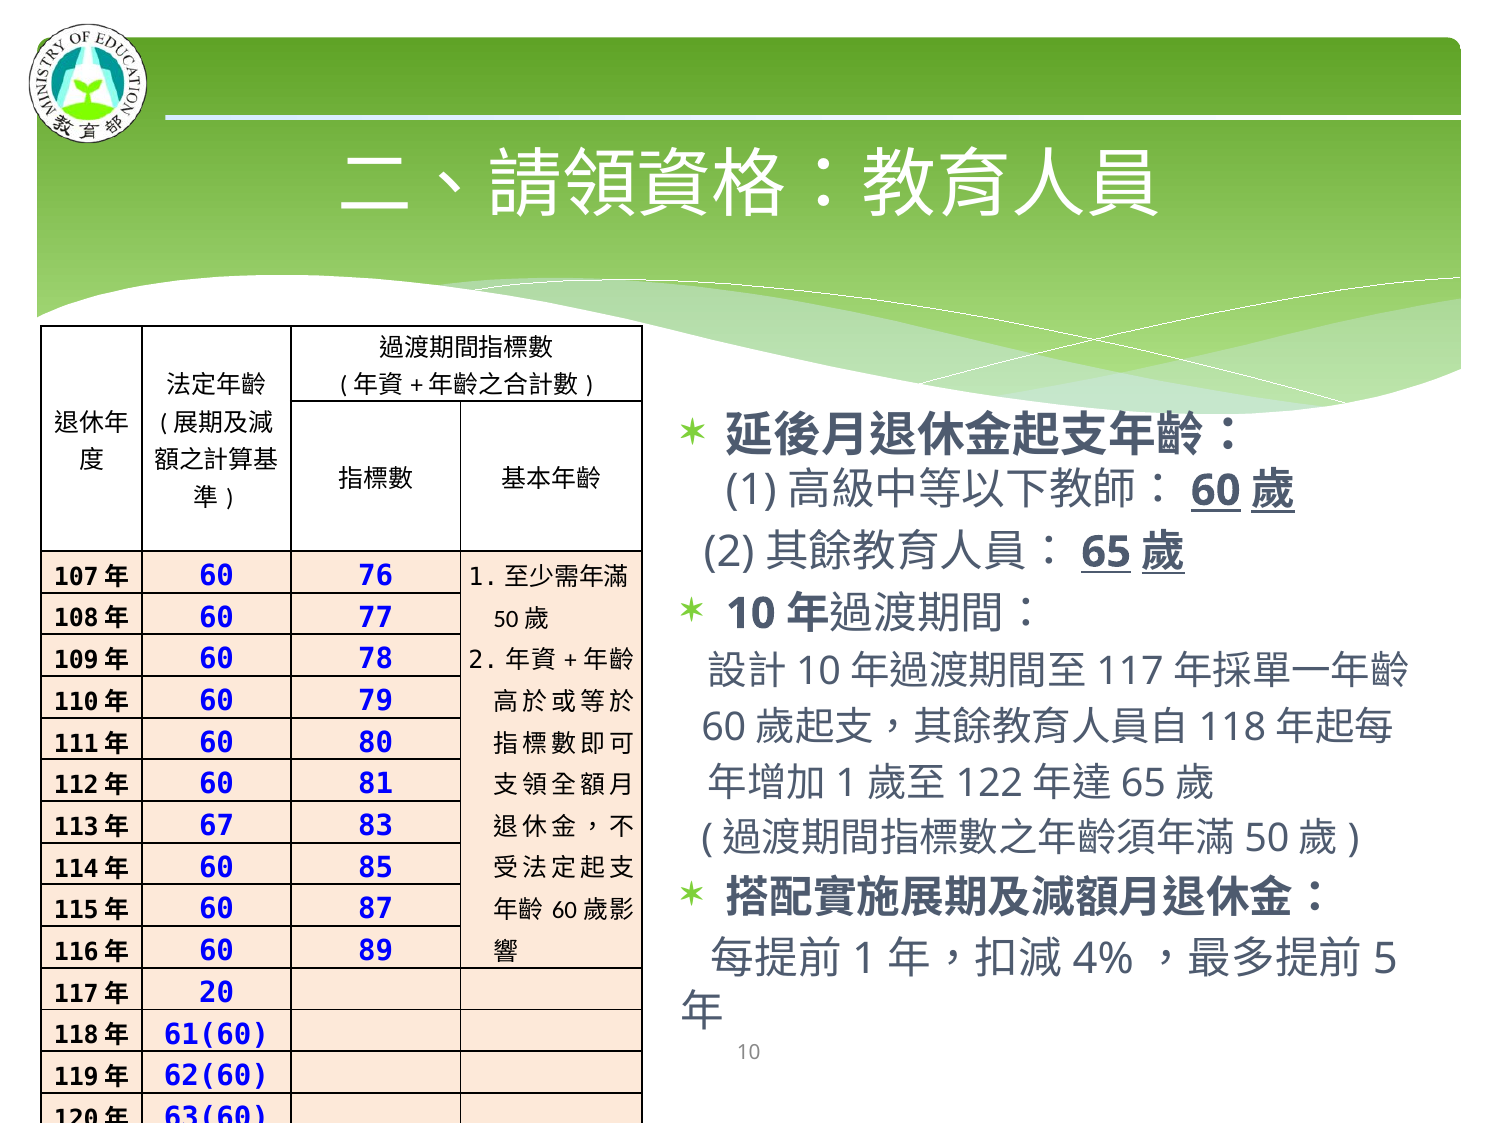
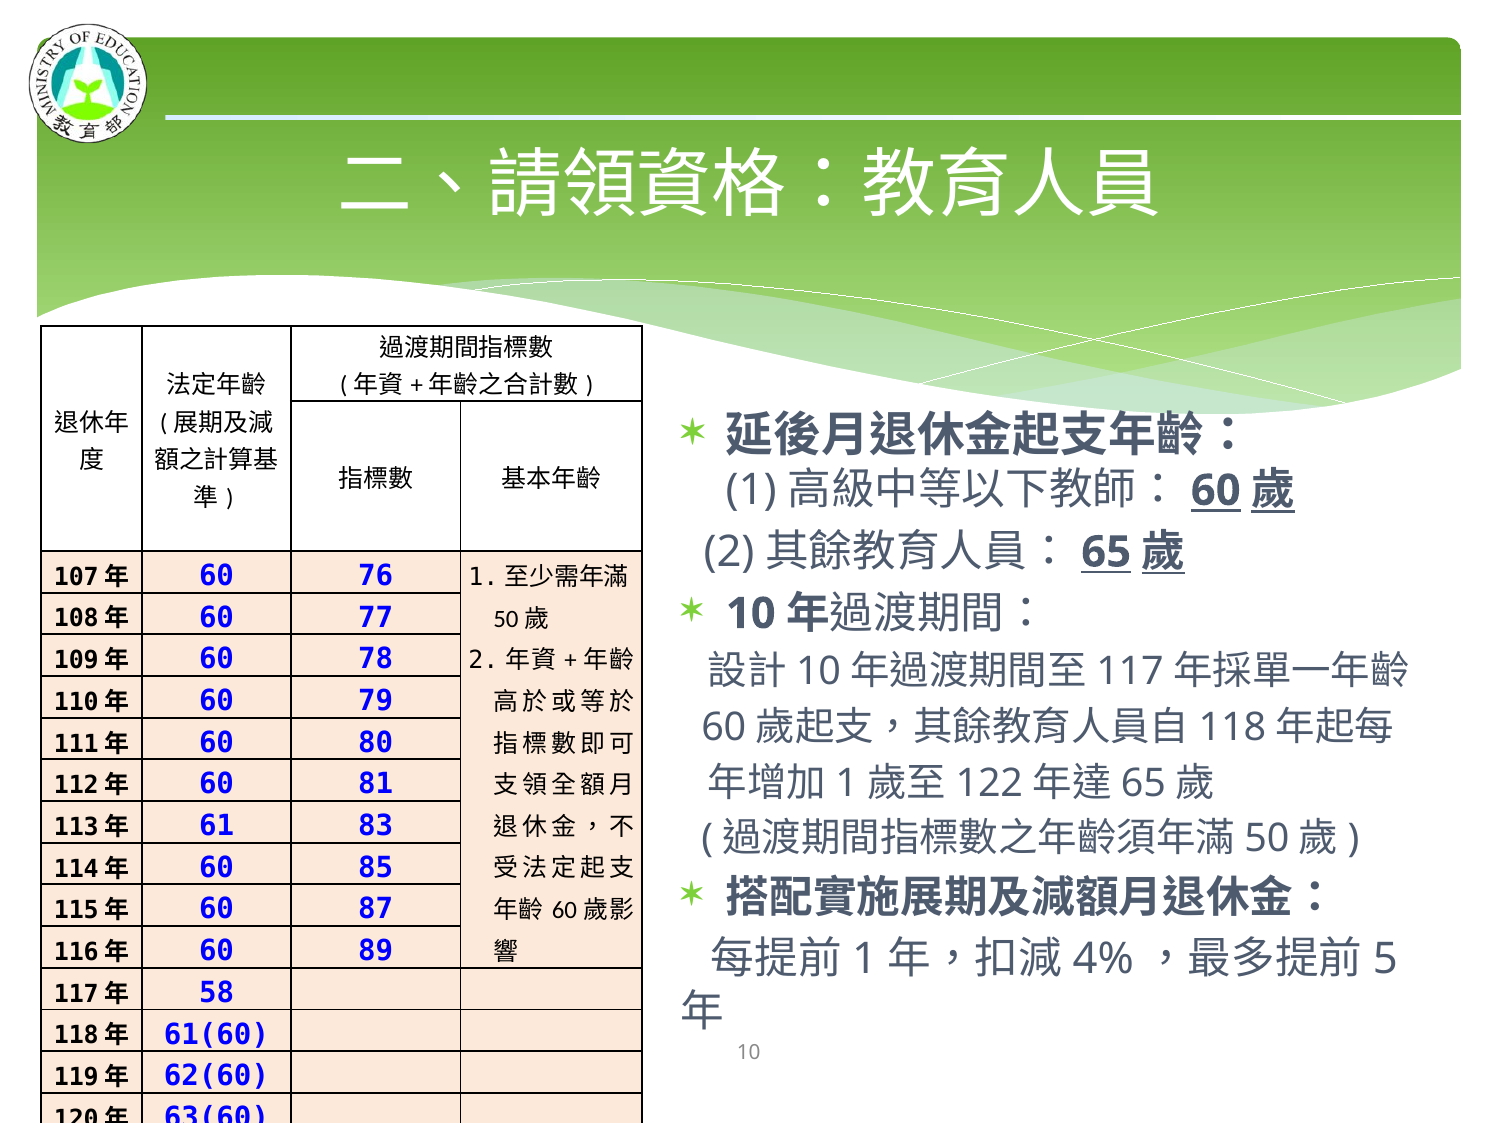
67: 67 -> 61
20: 20 -> 58
